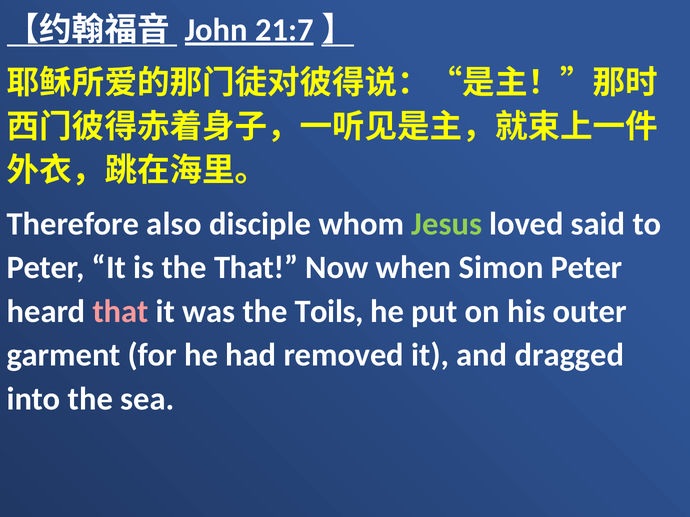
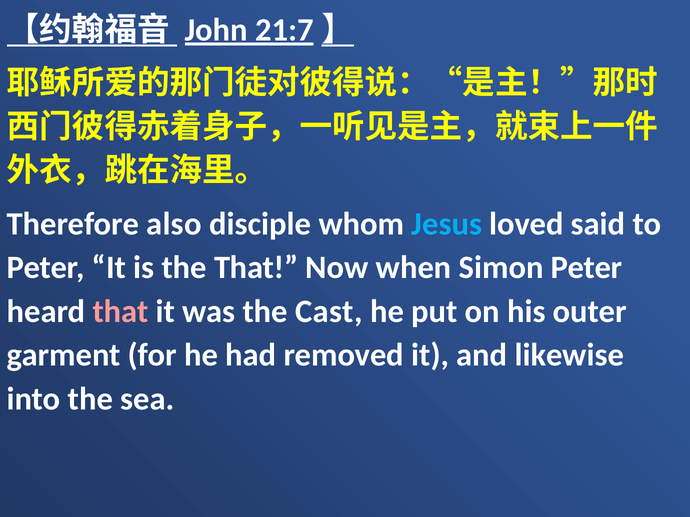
Jesus colour: light green -> light blue
Toils: Toils -> Cast
dragged: dragged -> likewise
